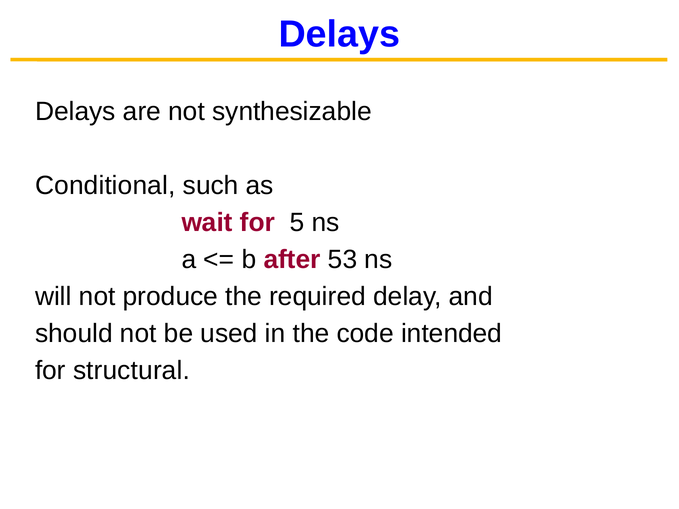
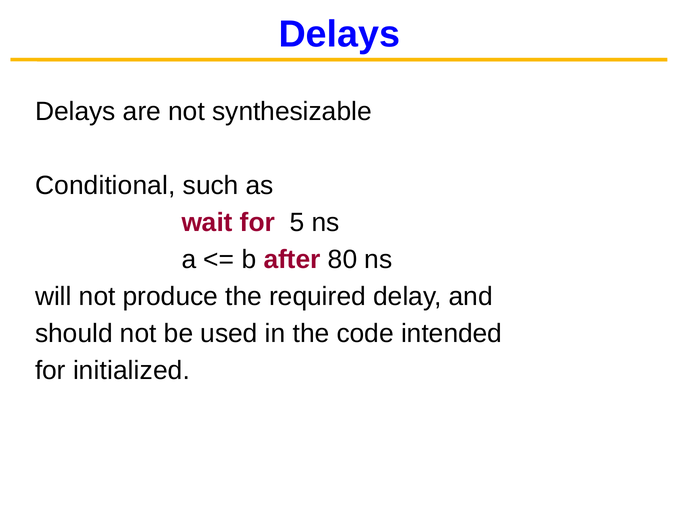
53: 53 -> 80
structural: structural -> initialized
